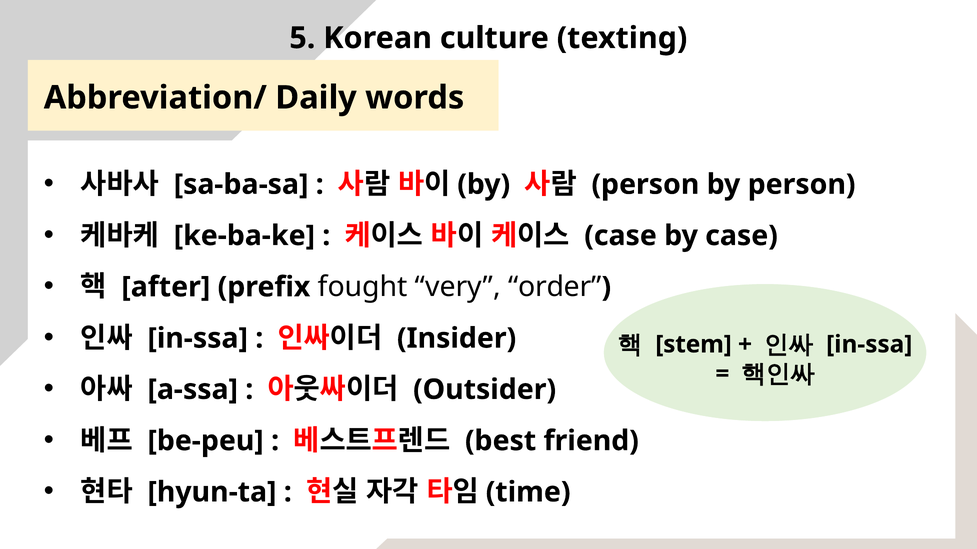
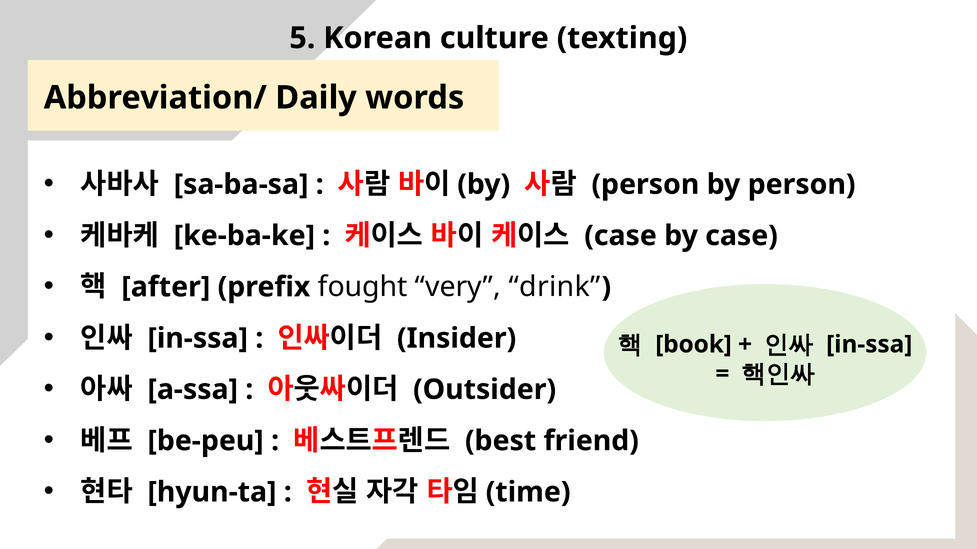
order: order -> drink
stem: stem -> book
